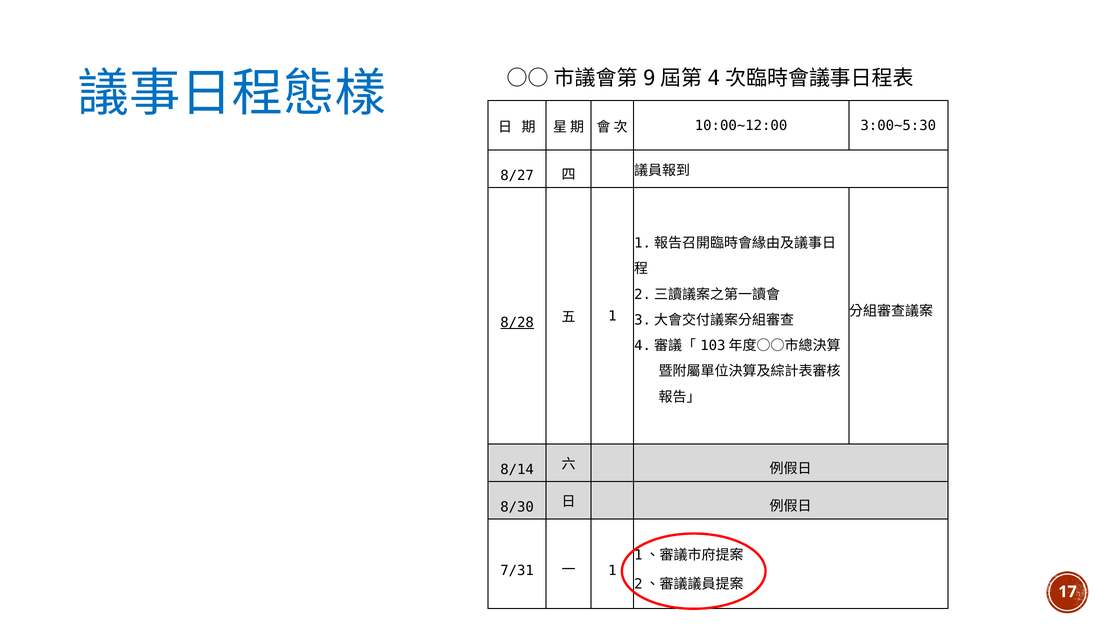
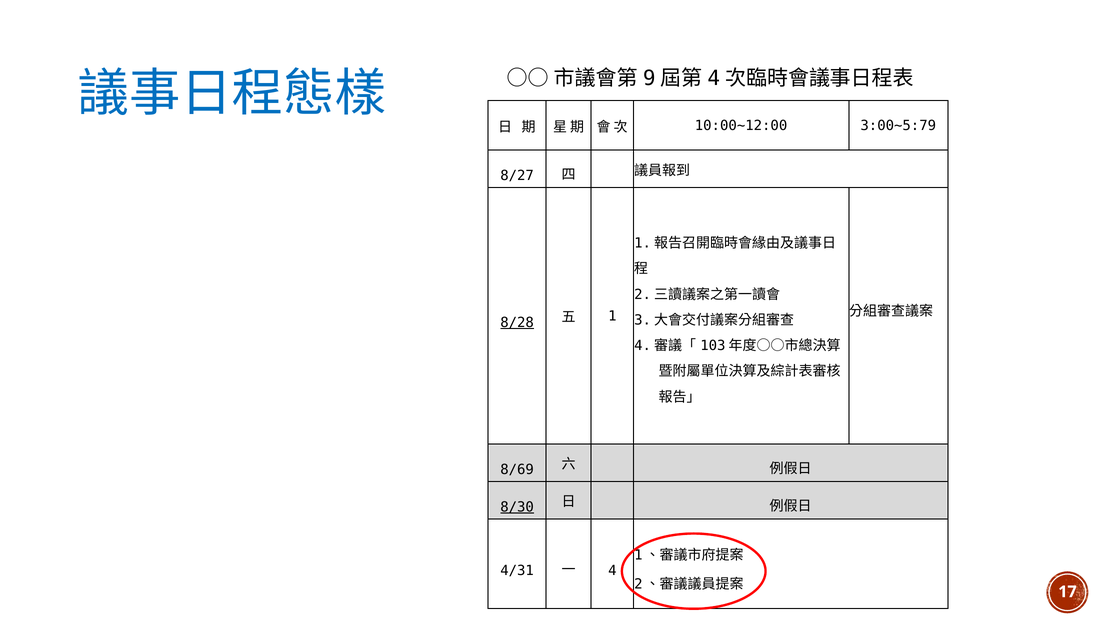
3:00~5:30: 3:00~5:30 -> 3:00~5:79
8/14: 8/14 -> 8/69
8/30 underline: none -> present
7/31: 7/31 -> 4/31
1 at (612, 571): 1 -> 4
